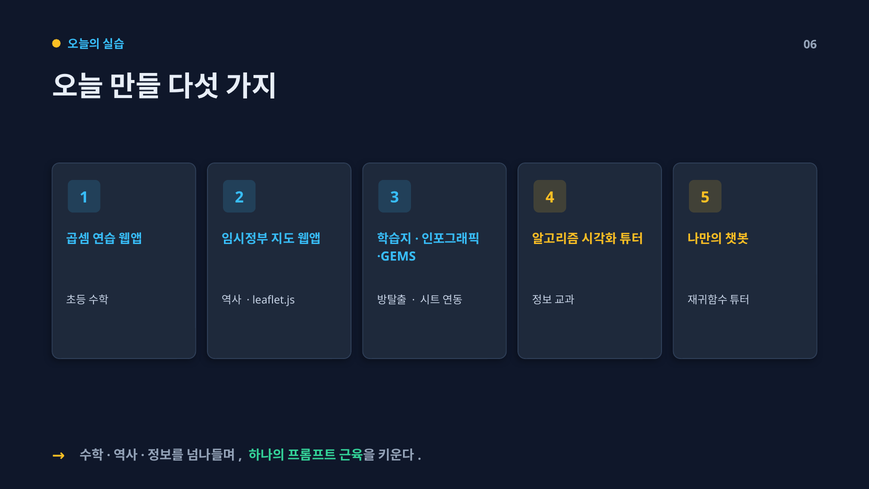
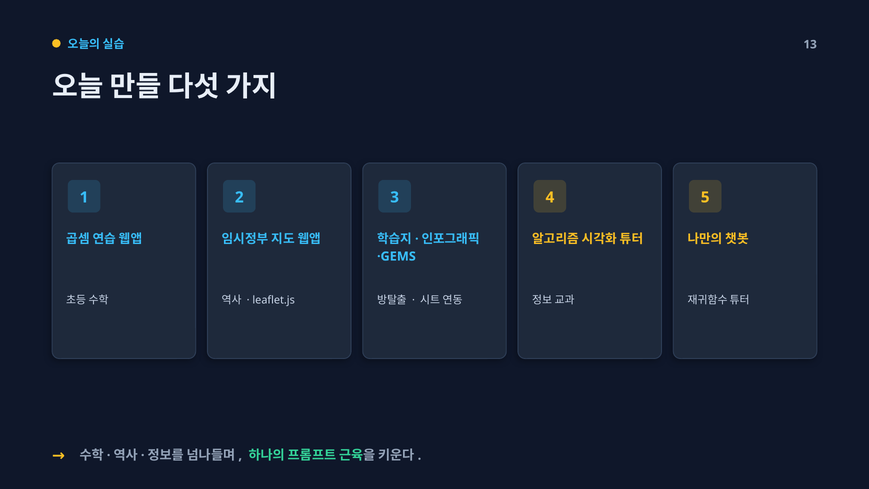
06: 06 -> 13
